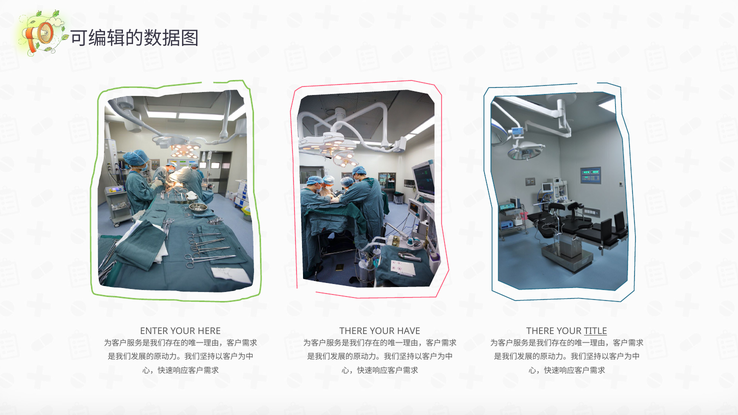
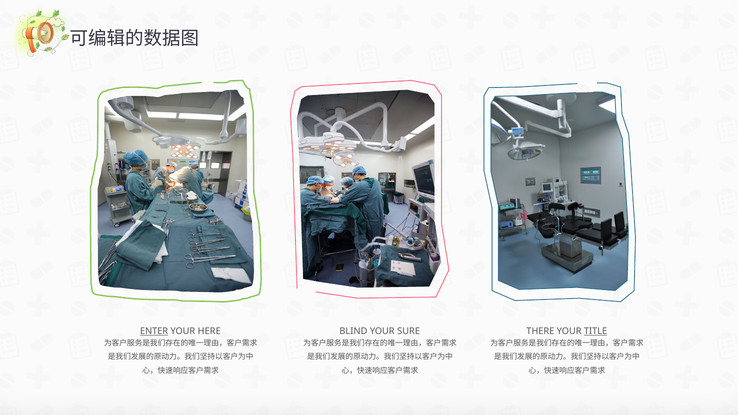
ENTER underline: none -> present
THERE at (353, 331): THERE -> BLIND
HAVE: HAVE -> SURE
